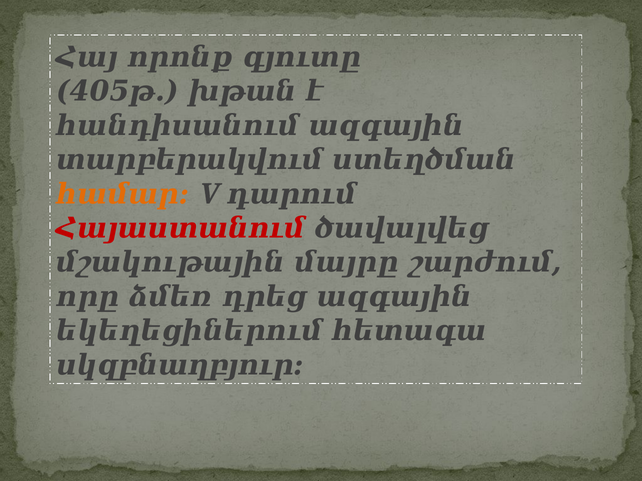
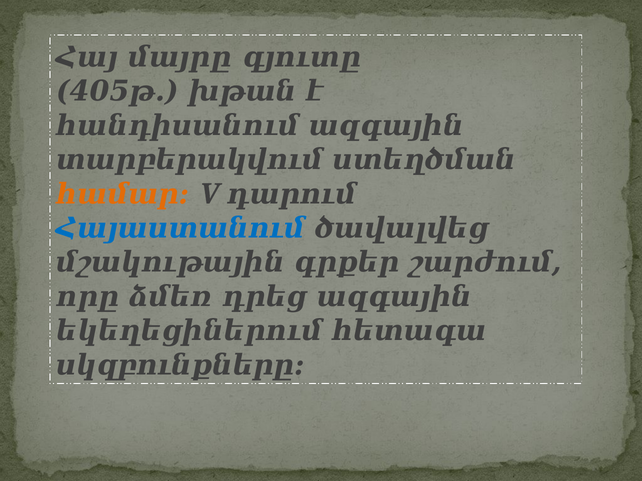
որոնք: որոնք -> մայրը
Հայաստանում colour: red -> blue
մայրը: մայրը -> գրքեր
սկզբնաղբյուր: սկզբնաղբյուր -> սկզբունքները
